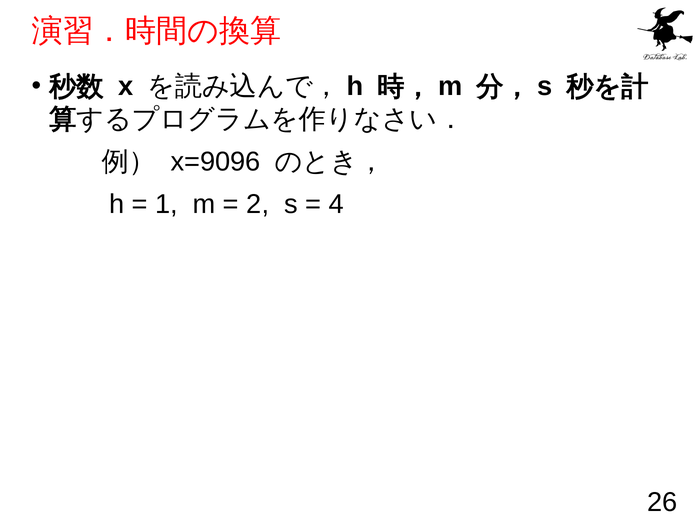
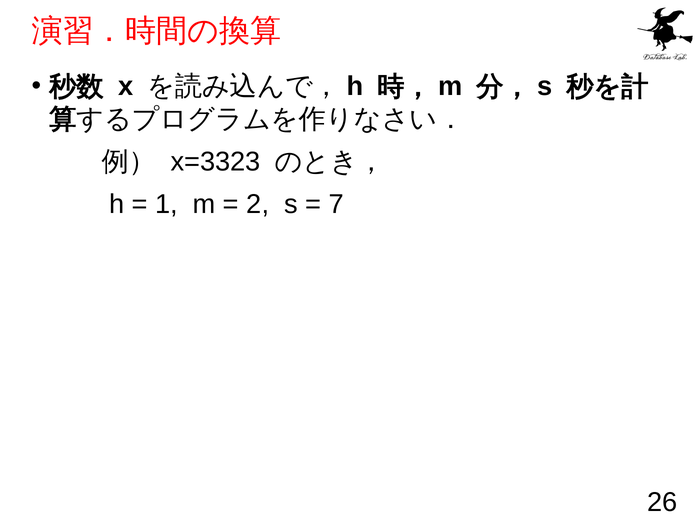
x=9096: x=9096 -> x=3323
4: 4 -> 7
